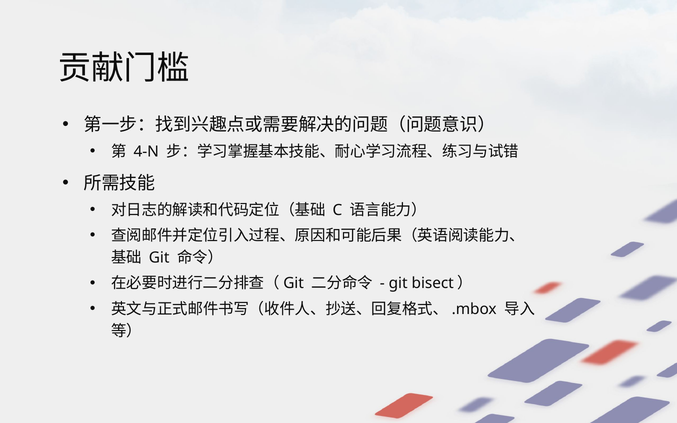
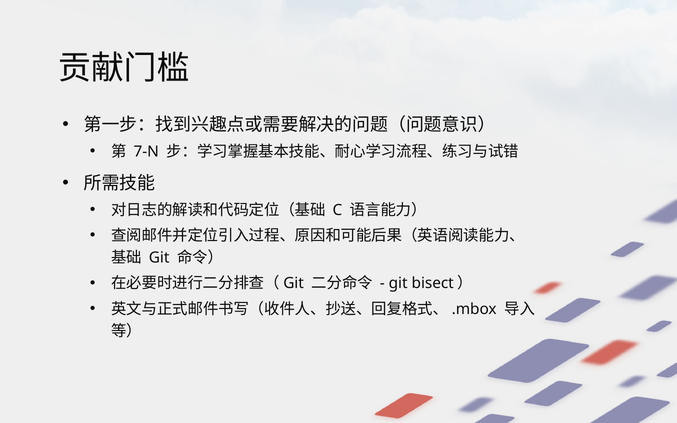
4-N: 4-N -> 7-N
